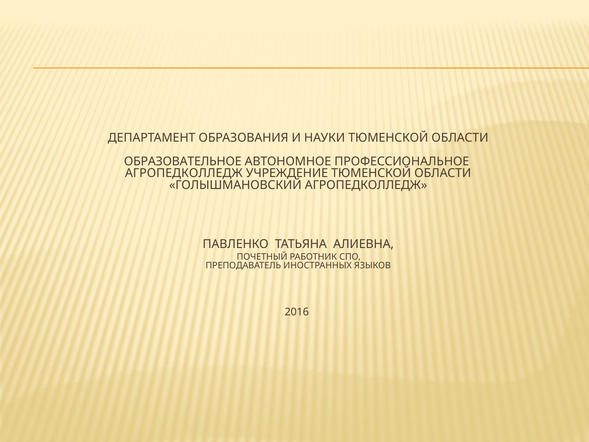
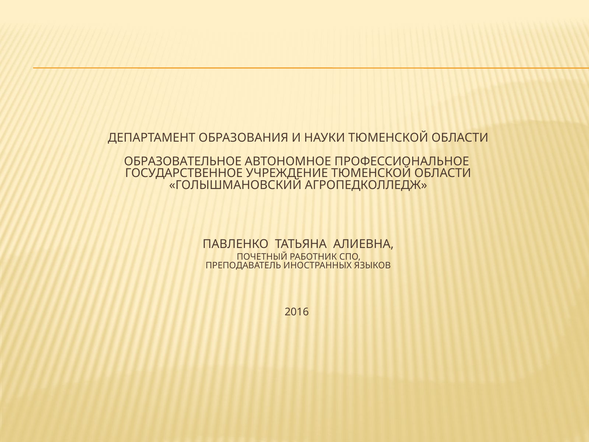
АГРОПЕДКОЛЛЕДЖ at (184, 173): АГРОПЕДКОЛЛЕДЖ -> ГОСУДАРСТВЕННОЕ
